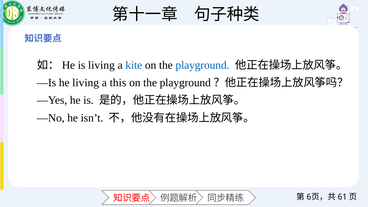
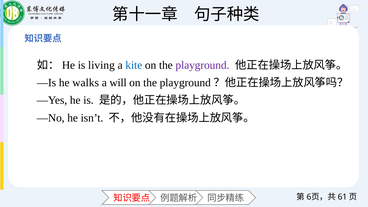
playground at (202, 65) colour: blue -> purple
he living: living -> walks
this: this -> will
